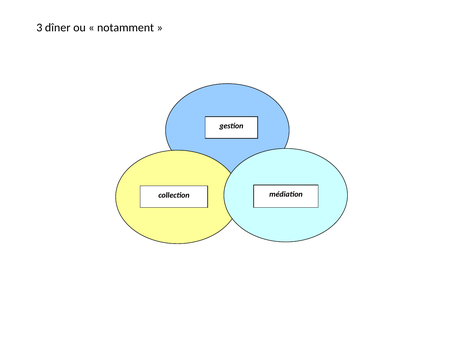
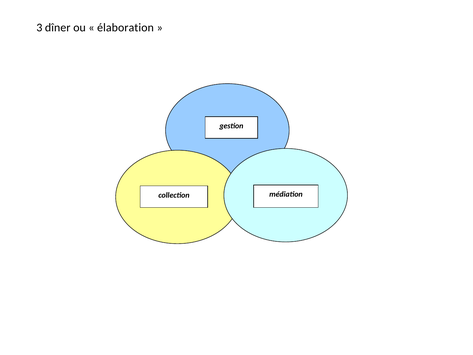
notamment: notamment -> élaboration
